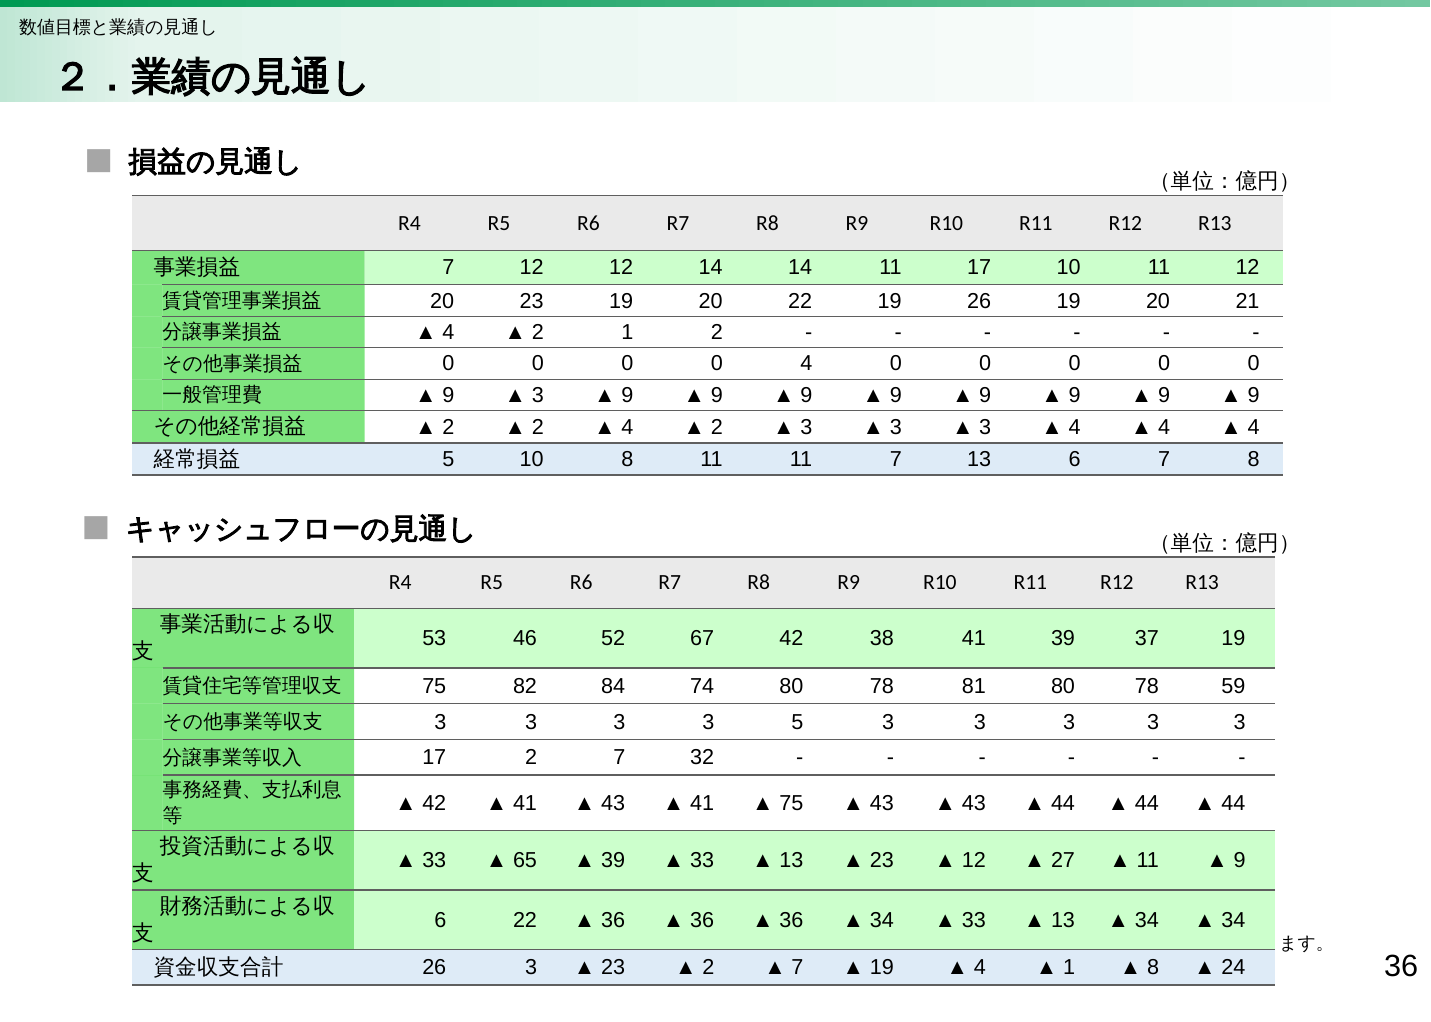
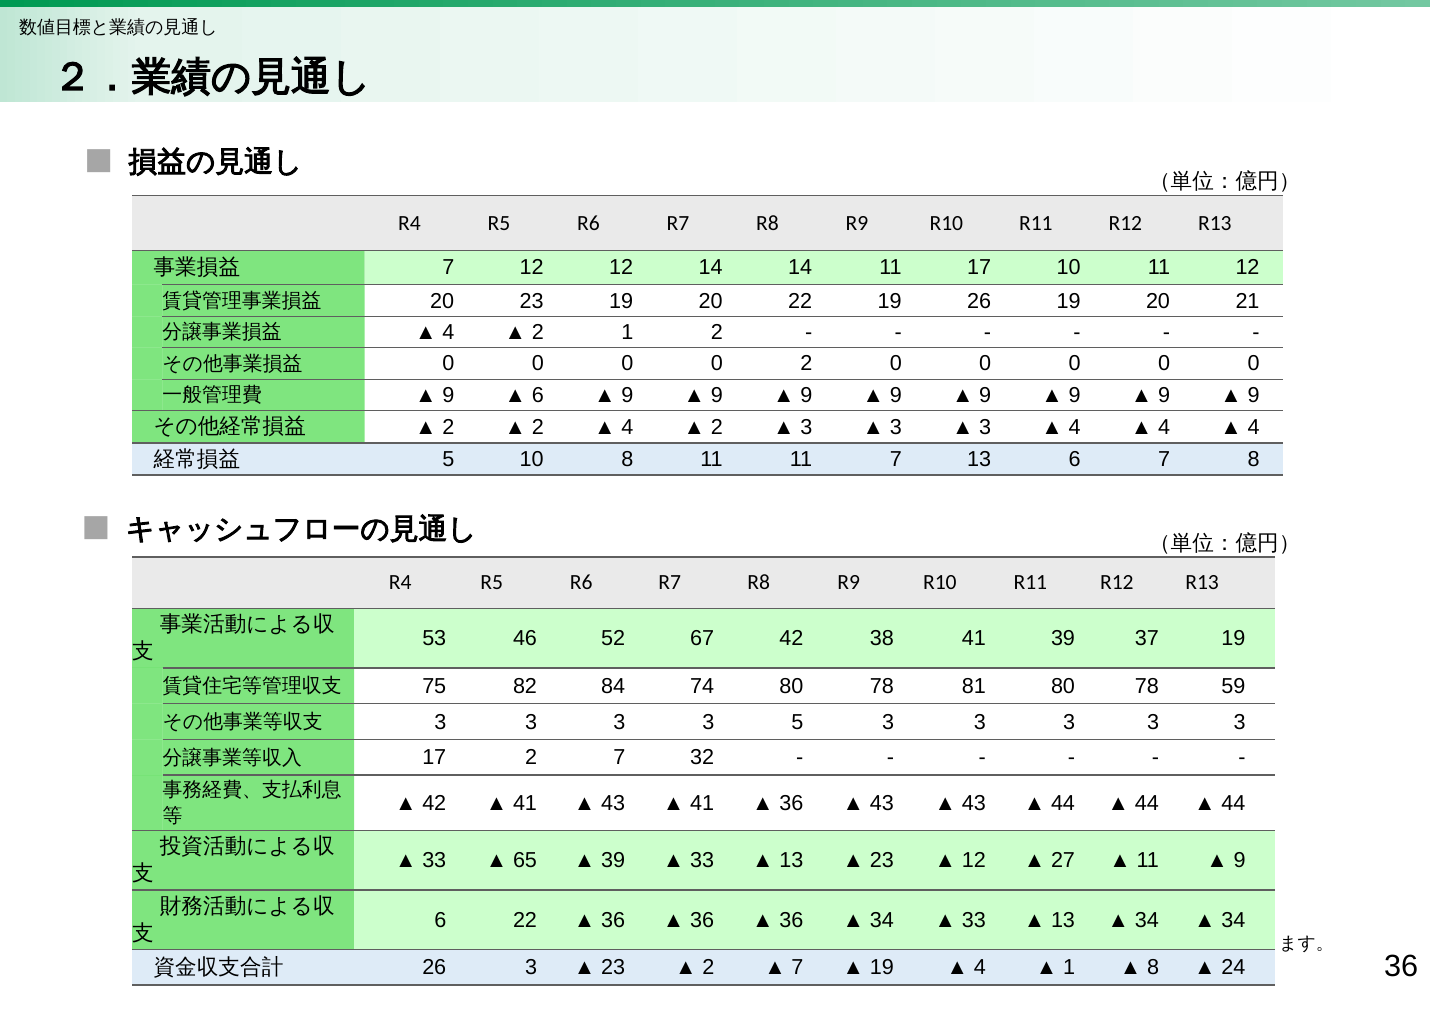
0 4: 4 -> 2
3 at (538, 395): 3 -> 6
75 at (791, 803): 75 -> 36
